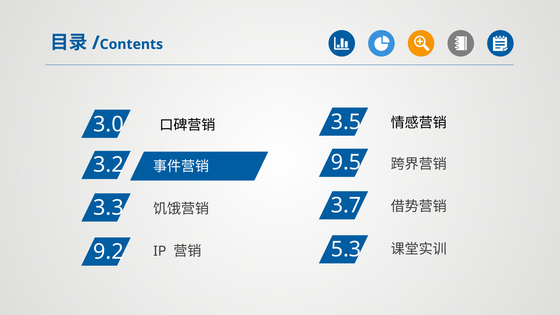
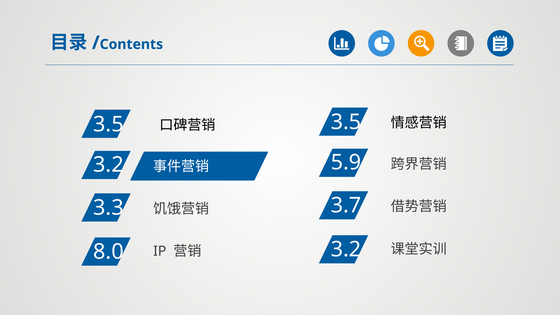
3.0 at (109, 124): 3.0 -> 3.5
9.5: 9.5 -> 5.9
5.3 at (346, 250): 5.3 -> 3.2
9.2: 9.2 -> 8.0
